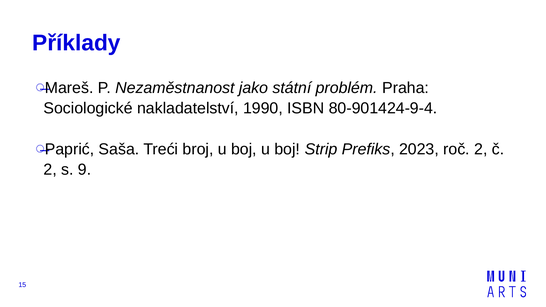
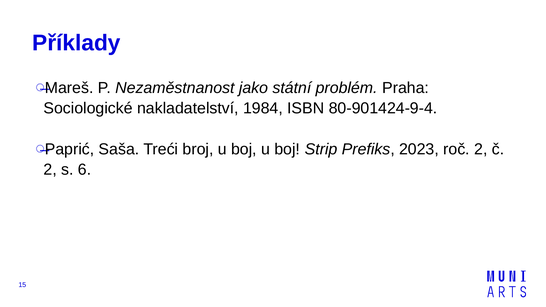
1990: 1990 -> 1984
9: 9 -> 6
